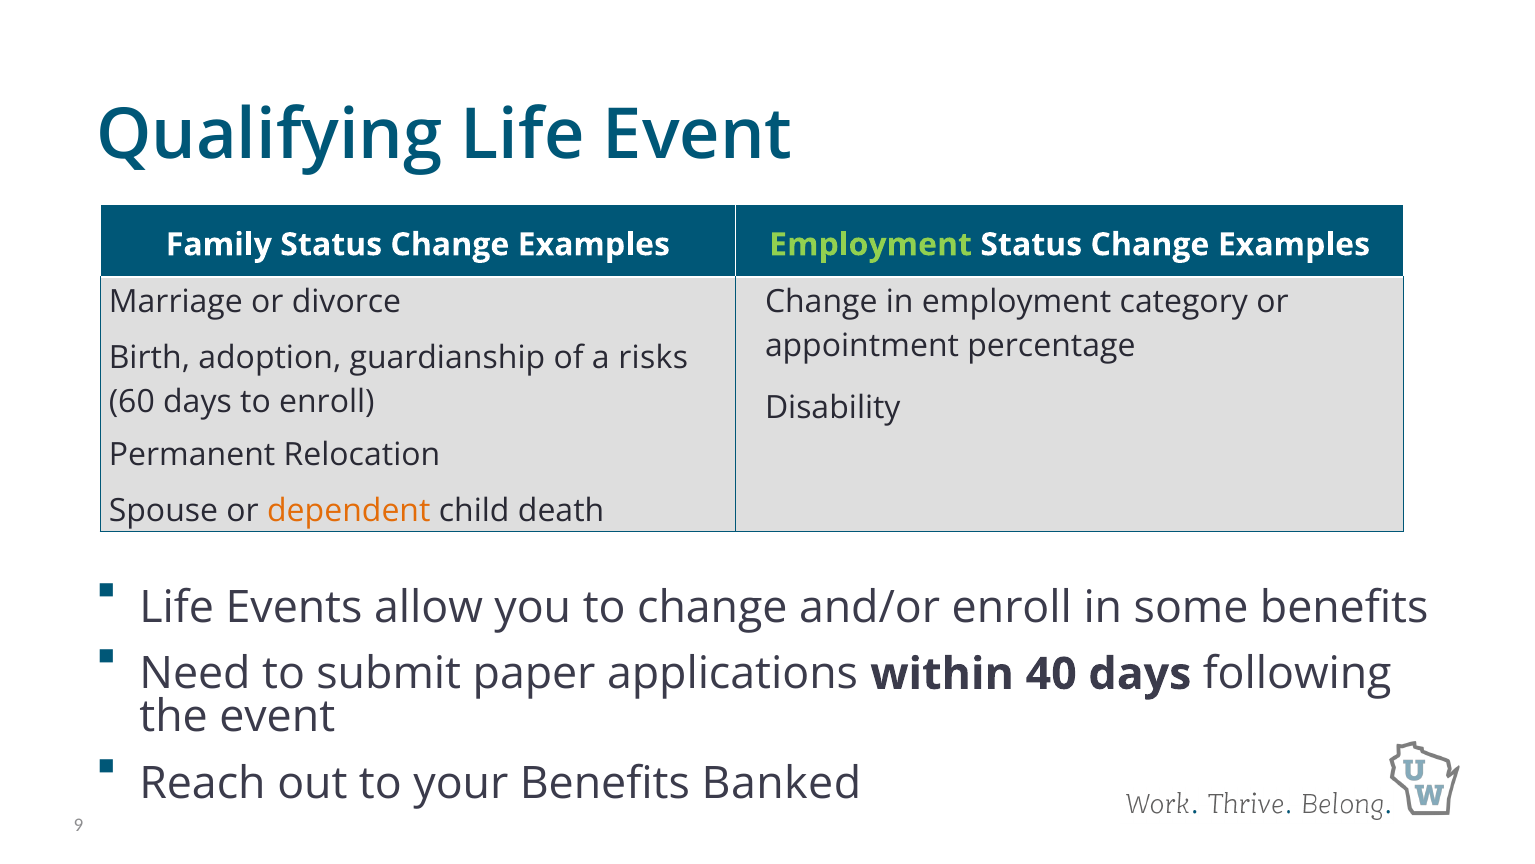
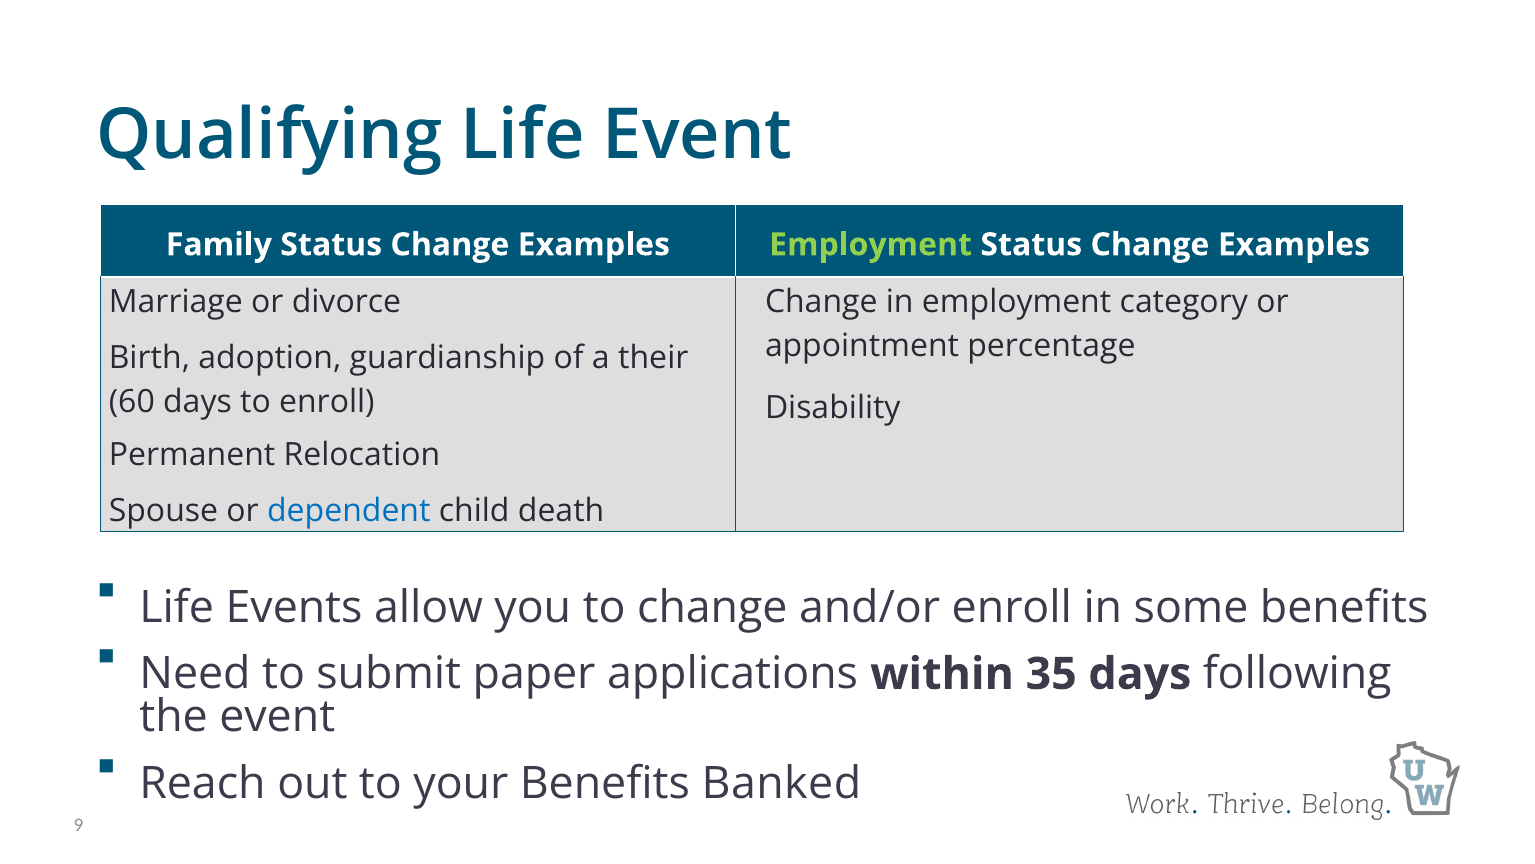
risks: risks -> their
dependent colour: orange -> blue
40: 40 -> 35
